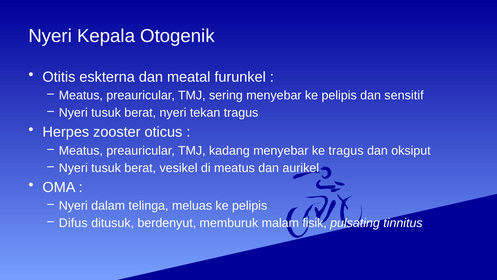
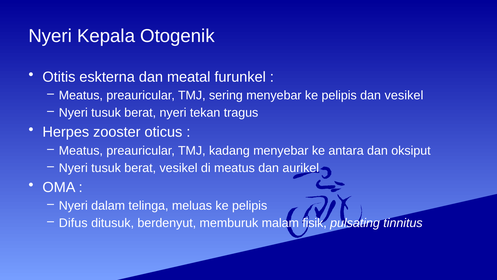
dan sensitif: sensitif -> vesikel
ke tragus: tragus -> antara
